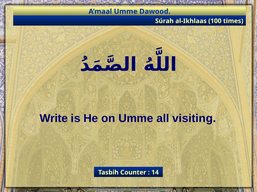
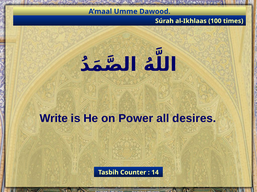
on Umme: Umme -> Power
visiting: visiting -> desires
